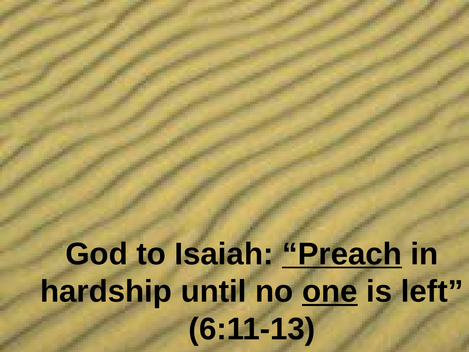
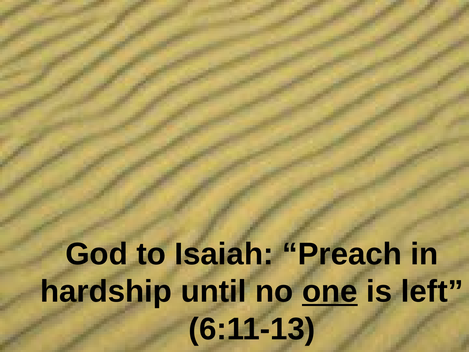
Preach underline: present -> none
